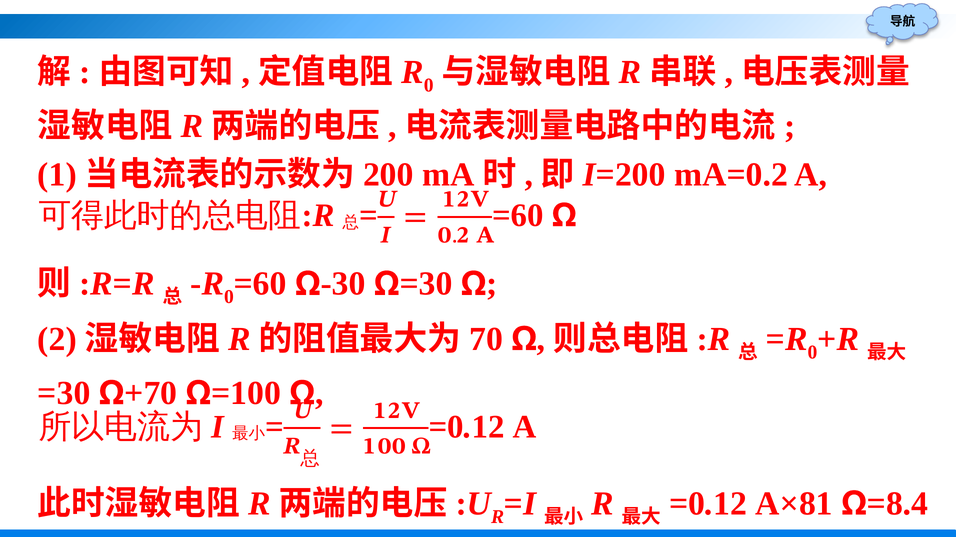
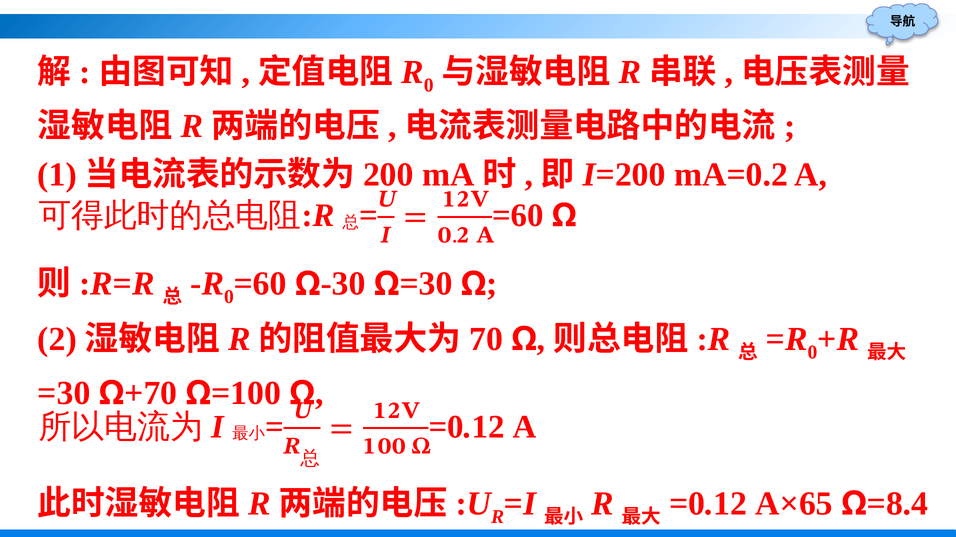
A×81: A×81 -> A×65
